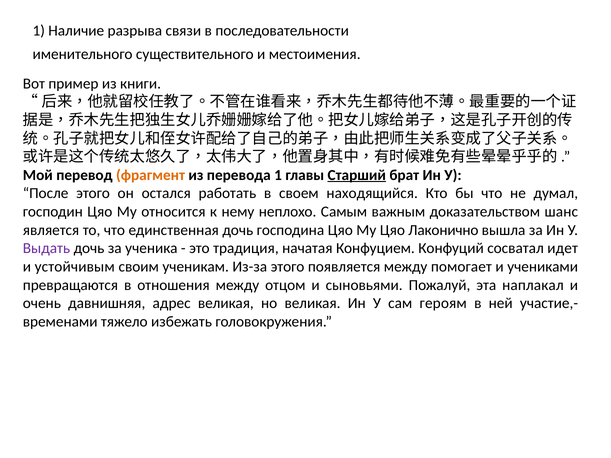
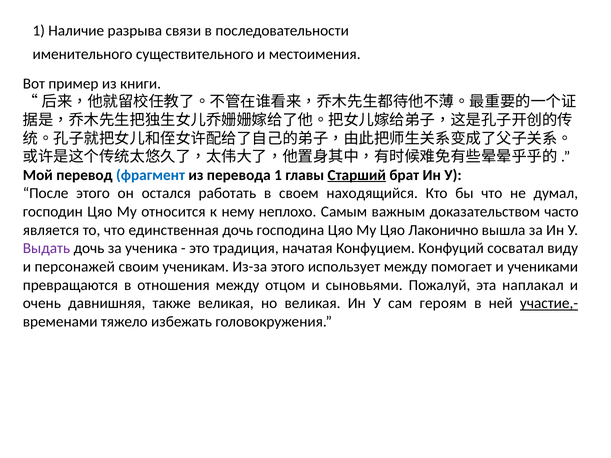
фрагмент colour: orange -> blue
шанс: шанс -> часто
идет: идет -> виду
устойчивым: устойчивым -> персонажей
появляется: появляется -> использует
адрес: адрес -> также
участие,- underline: none -> present
